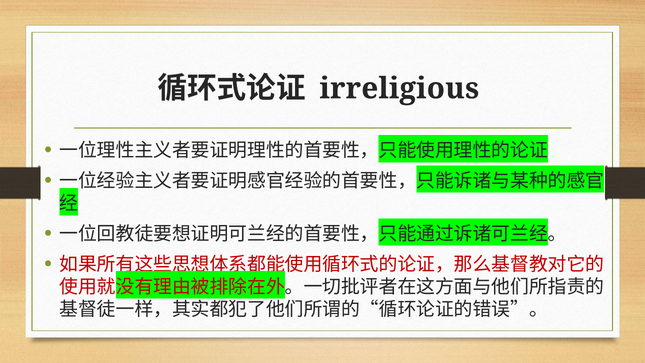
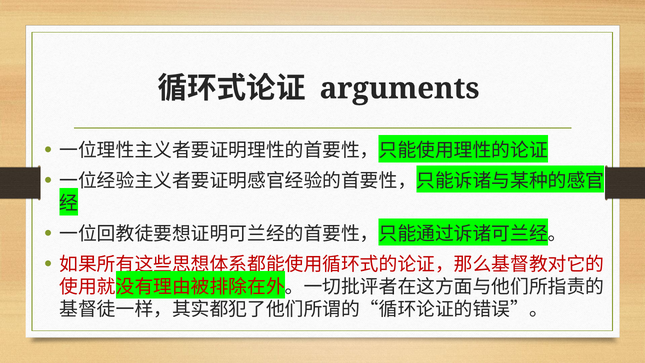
irreligious: irreligious -> arguments
